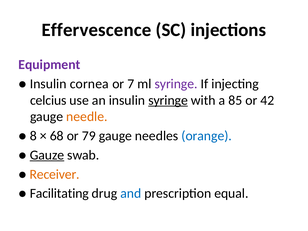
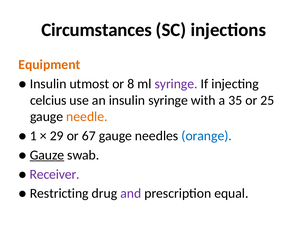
Effervescence: Effervescence -> Circumstances
Equipment colour: purple -> orange
cornea: cornea -> utmost
7: 7 -> 8
syringe at (168, 100) underline: present -> none
85: 85 -> 35
42: 42 -> 25
8: 8 -> 1
68: 68 -> 29
79: 79 -> 67
Receiver colour: orange -> purple
Facilitating: Facilitating -> Restricting
and colour: blue -> purple
